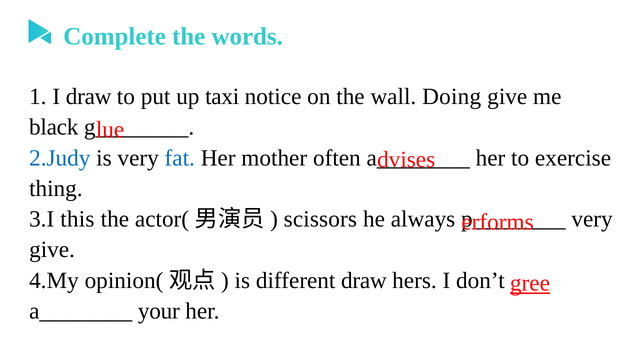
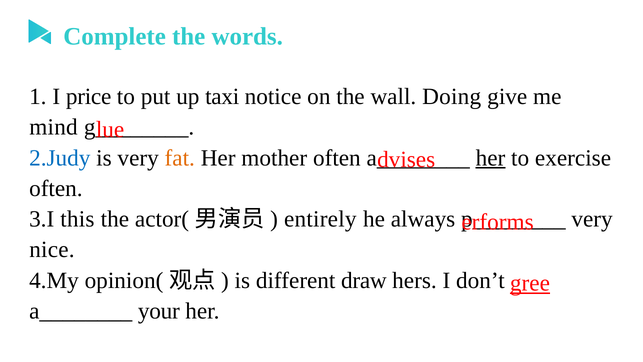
I draw: draw -> price
black: black -> mind
fat colour: blue -> orange
her at (490, 158) underline: none -> present
thing at (56, 188): thing -> often
scissors: scissors -> entirely
give at (52, 250): give -> nice
